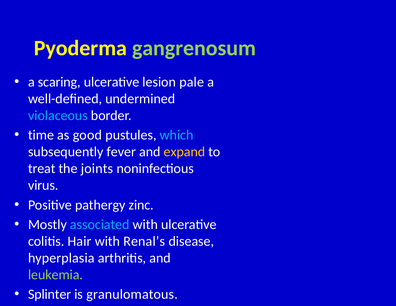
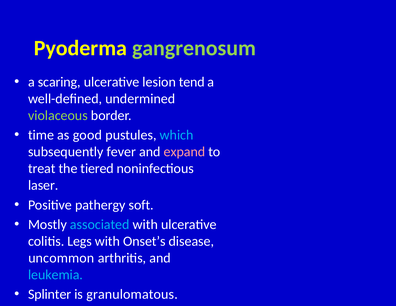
pale: pale -> tend
violaceous colour: light blue -> light green
expand colour: yellow -> pink
joints: joints -> tiered
virus: virus -> laser
zinc: zinc -> soft
Hair: Hair -> Legs
Renal’s: Renal’s -> Onset’s
hyperplasia: hyperplasia -> uncommon
leukemia colour: light green -> light blue
